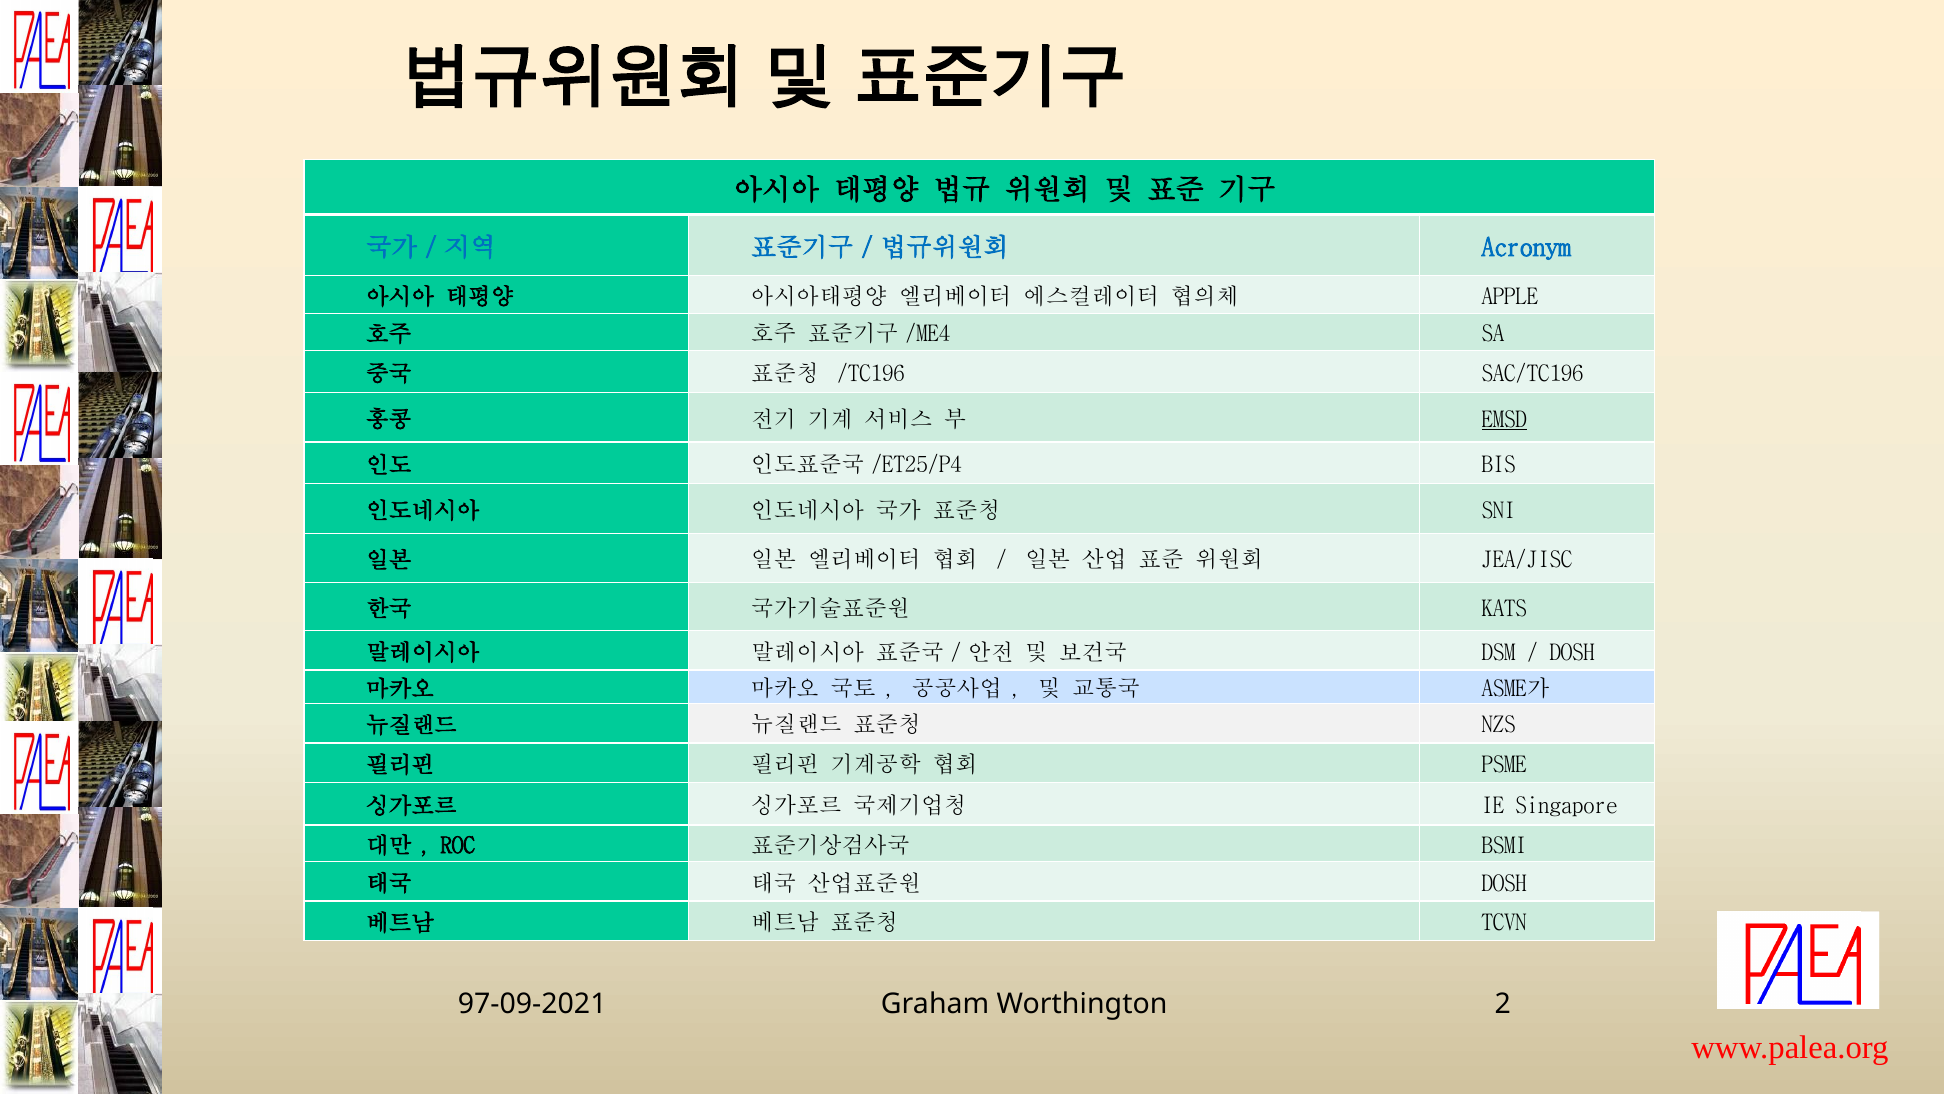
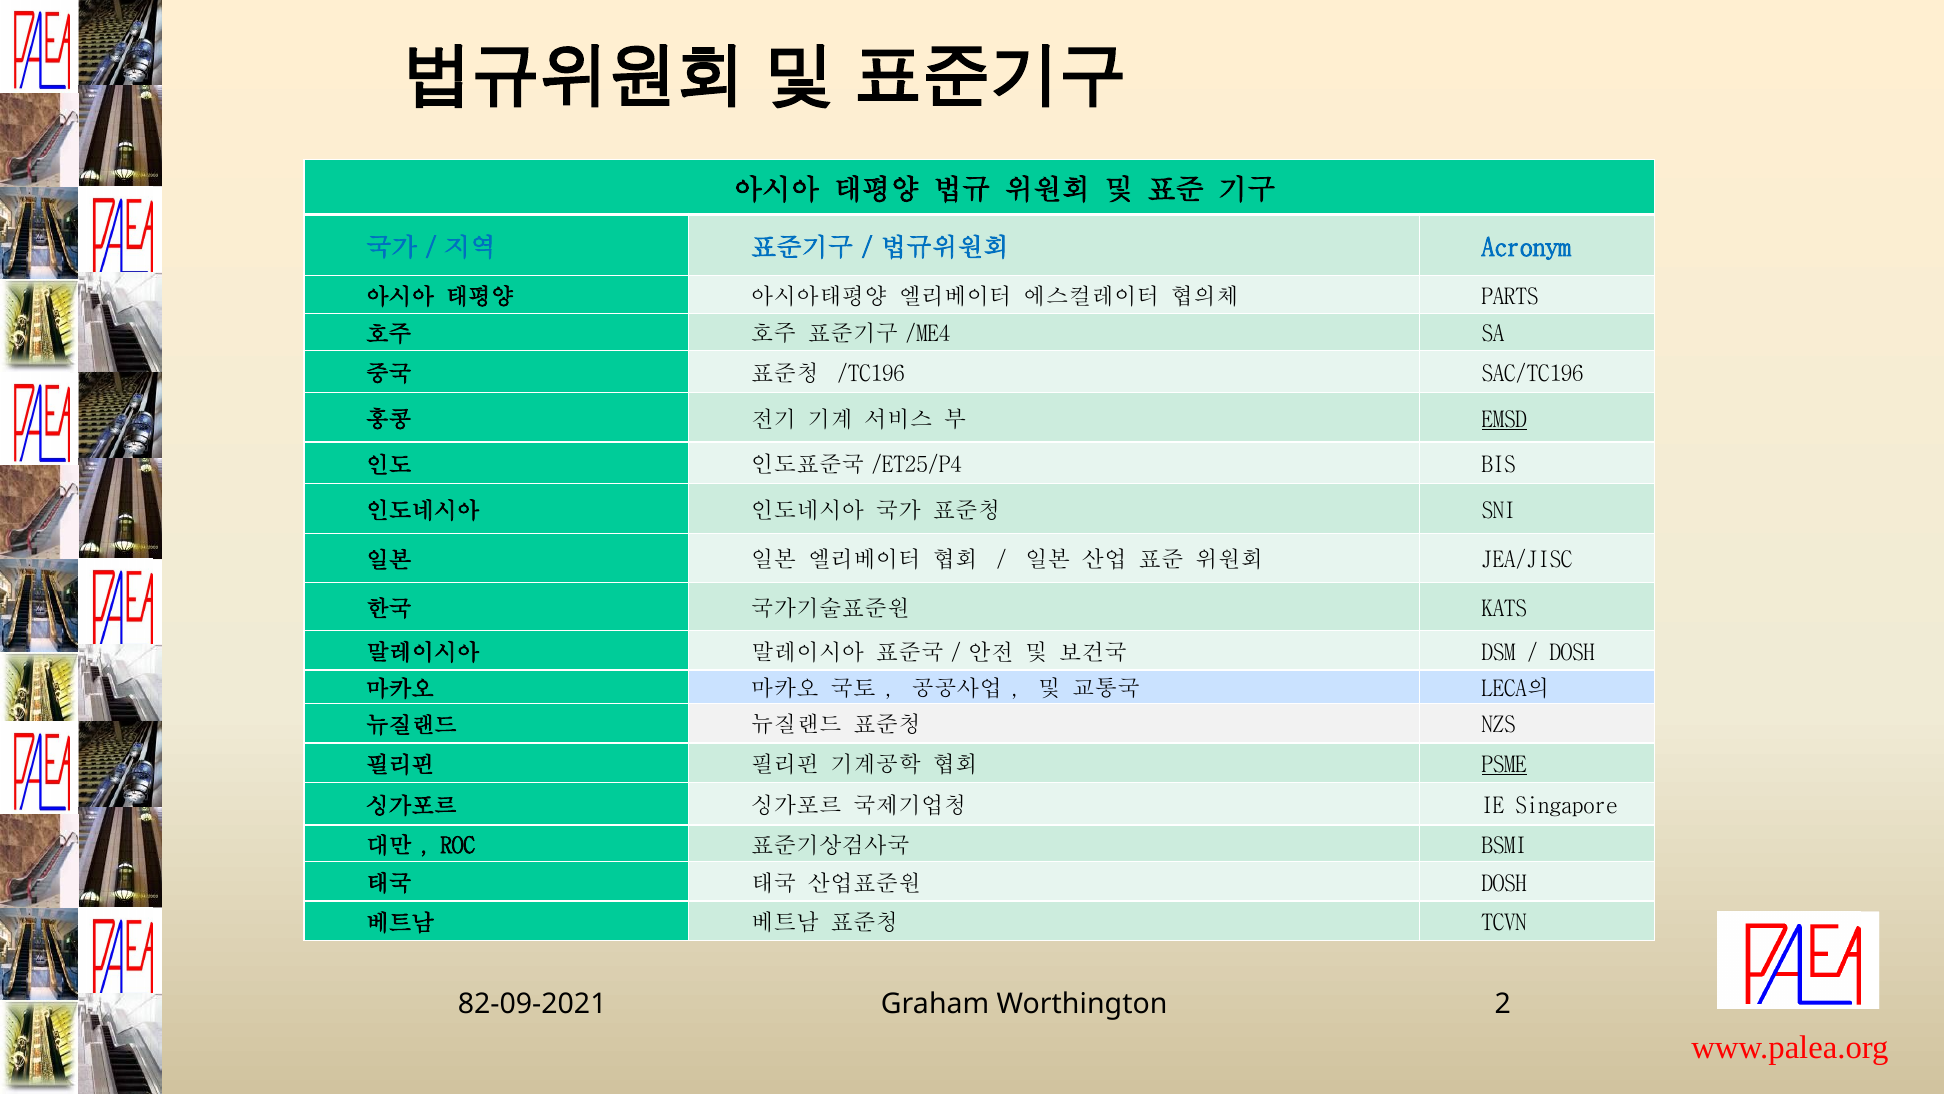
APPLE: APPLE -> PARTS
ASME가: ASME가 -> LECA의
PSME underline: none -> present
97-09-2021: 97-09-2021 -> 82-09-2021
